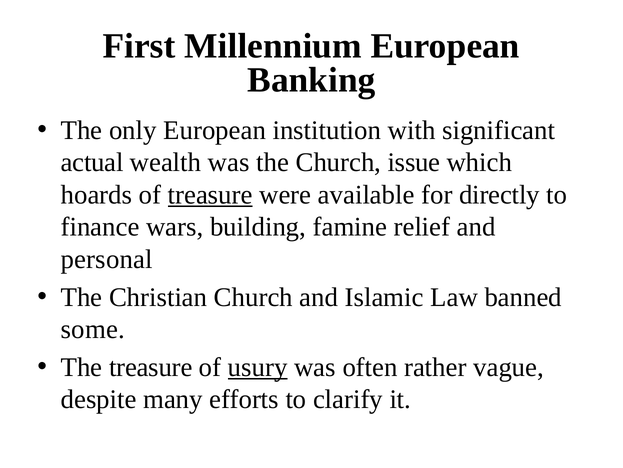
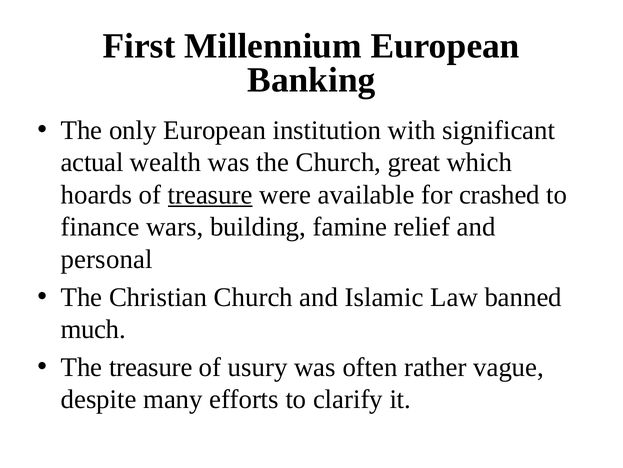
issue: issue -> great
directly: directly -> crashed
some: some -> much
usury underline: present -> none
